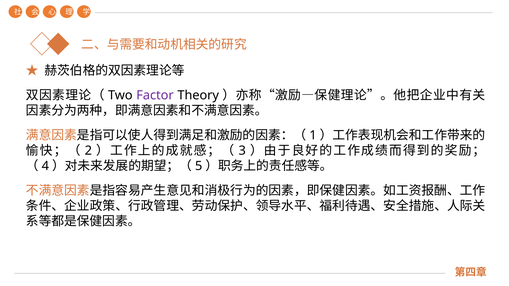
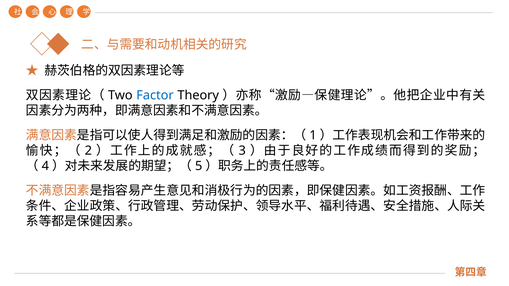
Factor colour: purple -> blue
